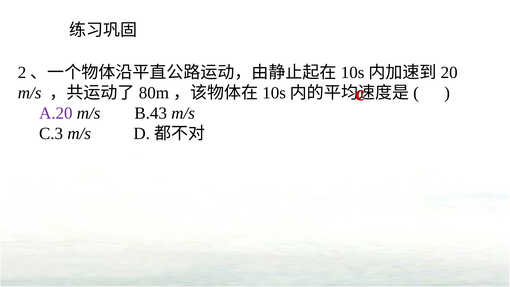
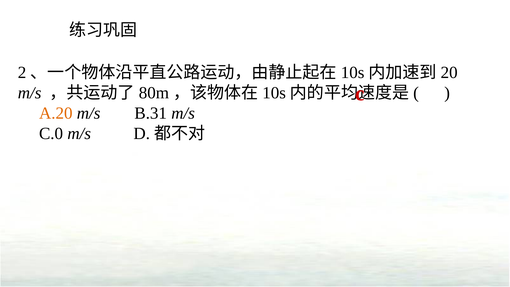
A.20 colour: purple -> orange
B.43: B.43 -> B.31
C.3: C.3 -> C.0
